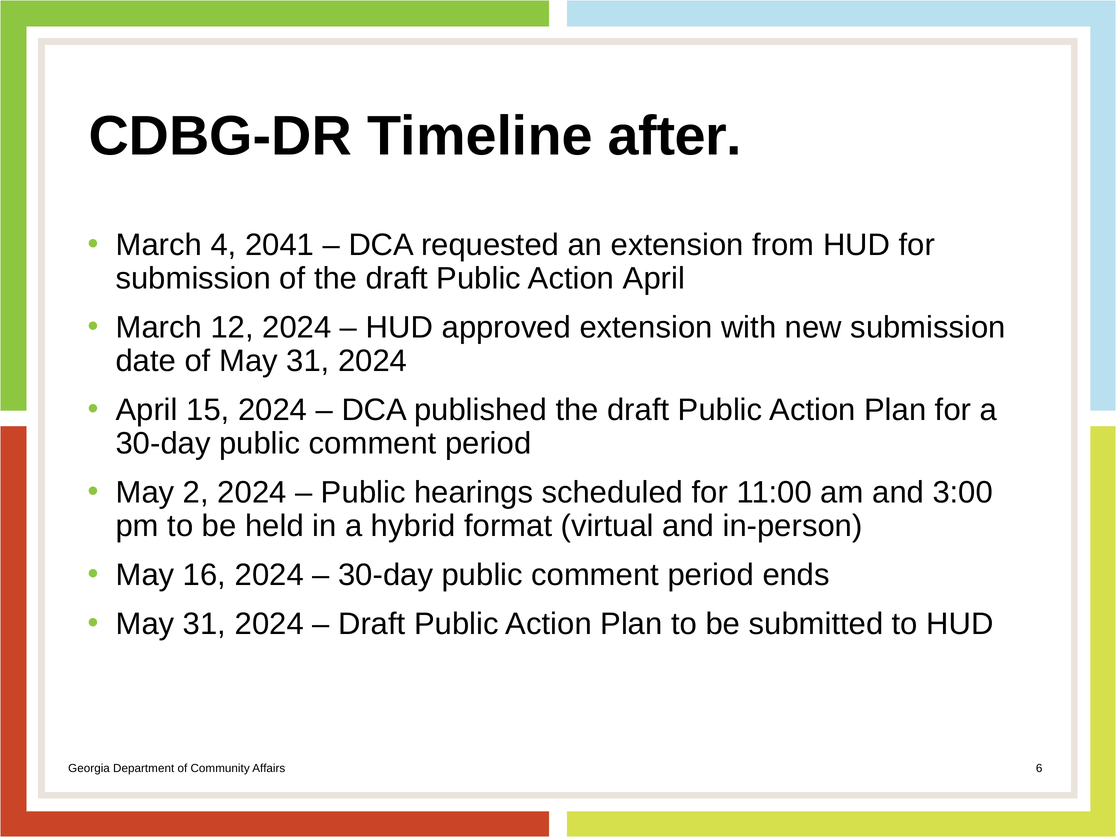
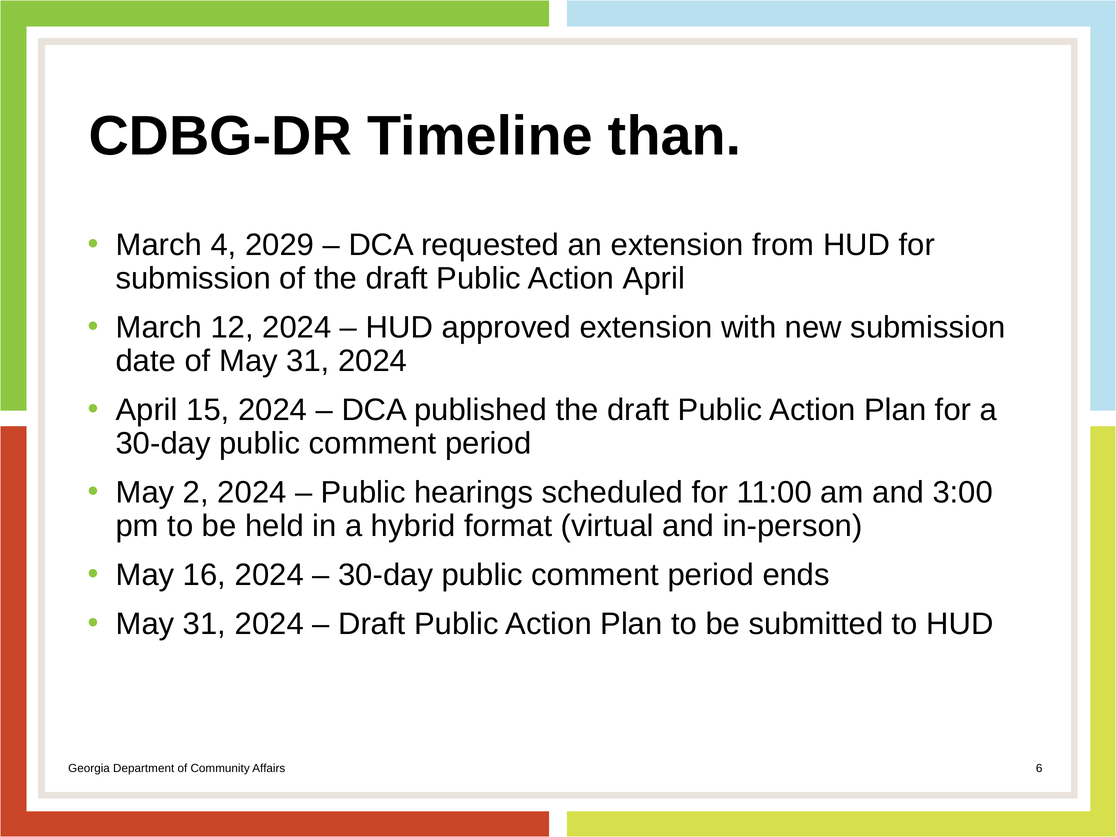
after: after -> than
2041: 2041 -> 2029
